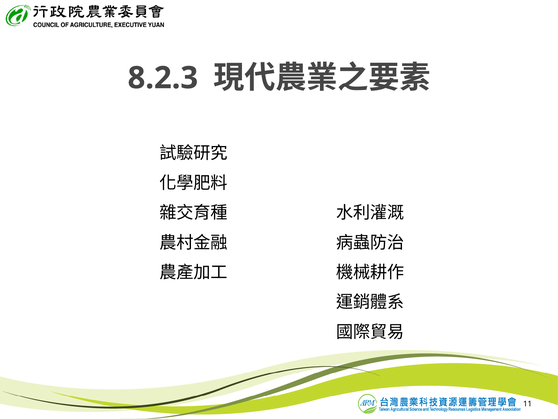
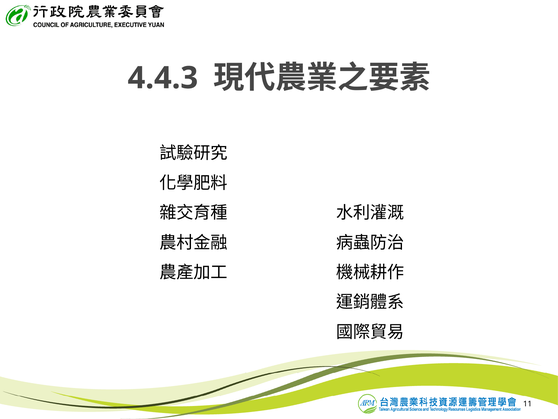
8.2.3: 8.2.3 -> 4.4.3
